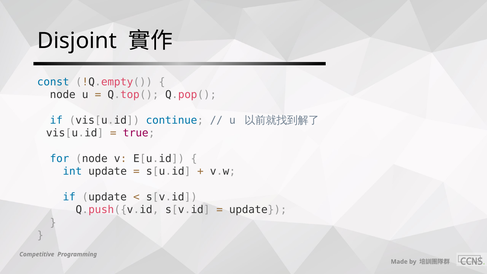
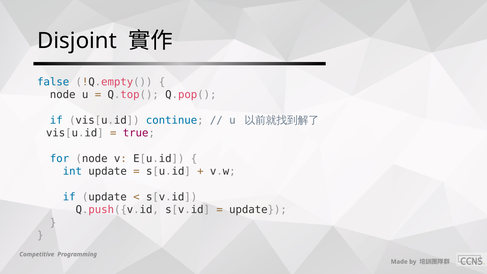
const: const -> false
